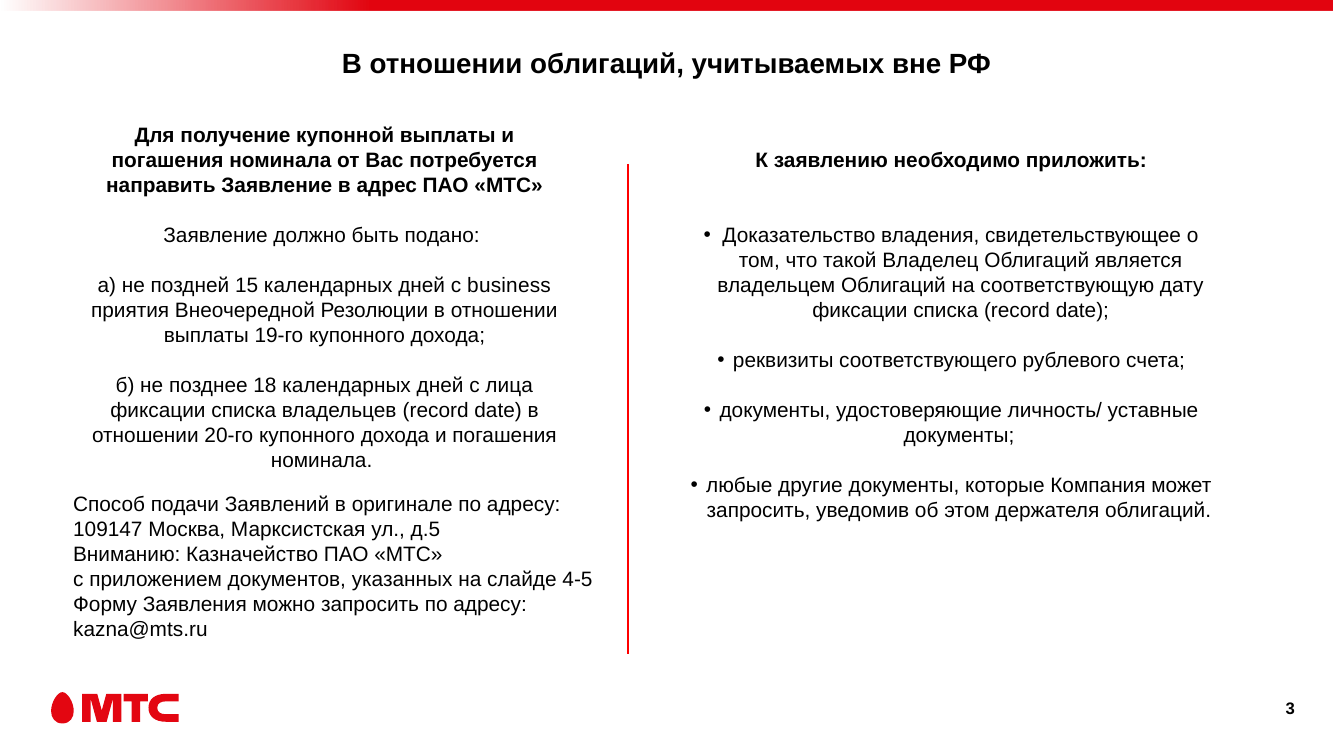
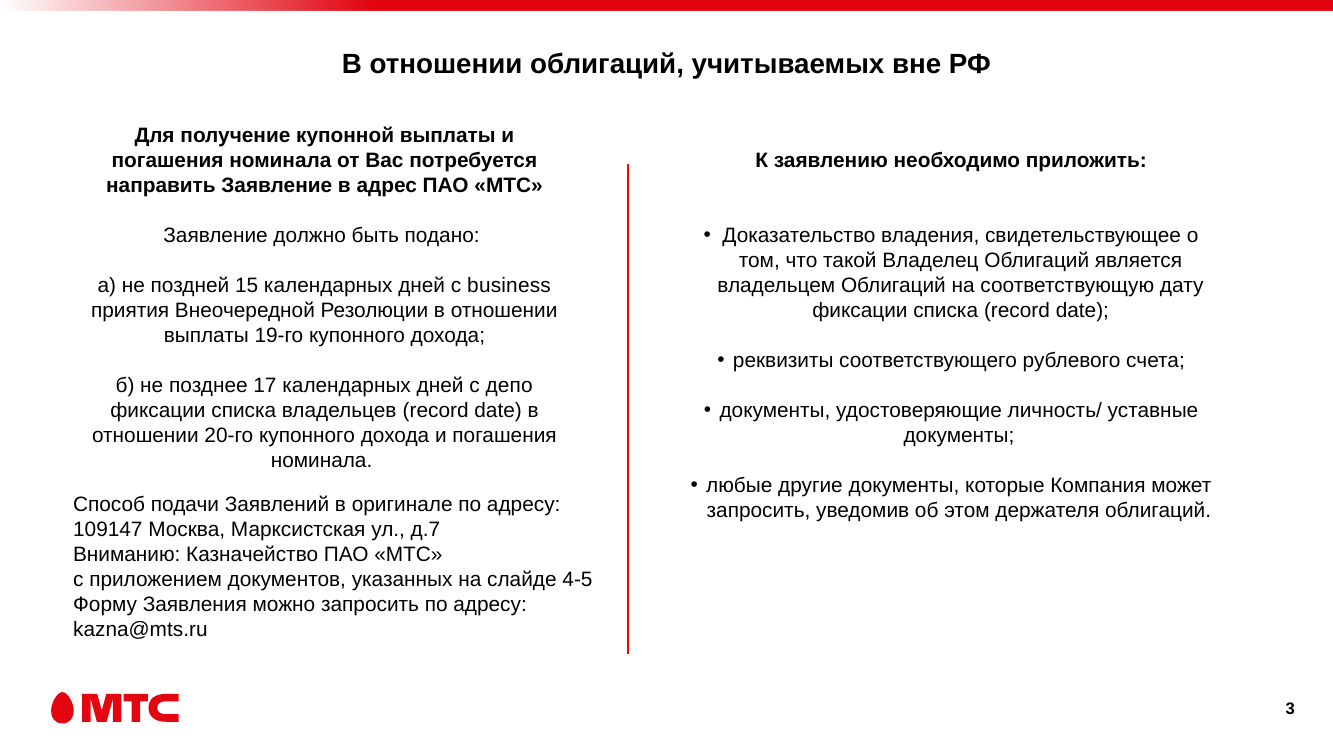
18: 18 -> 17
лица: лица -> депо
д.5: д.5 -> д.7
